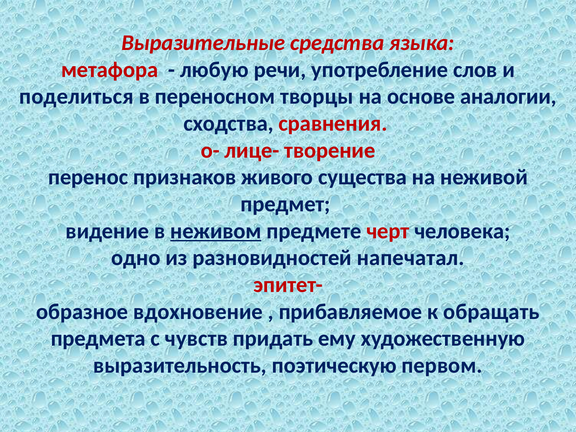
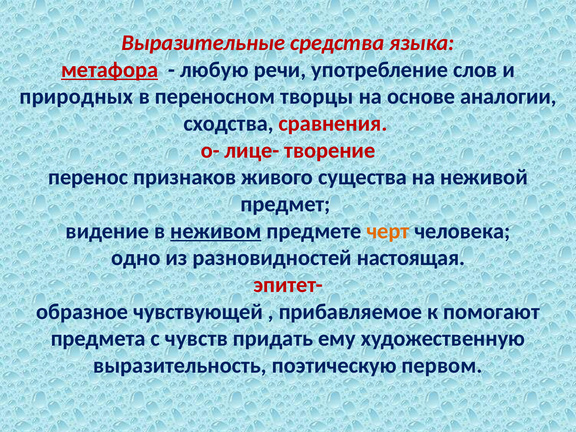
метафора underline: none -> present
поделиться: поделиться -> природных
черт colour: red -> orange
напечатал: напечатал -> настоящая
вдохновение: вдохновение -> чувствующей
обращать: обращать -> помогают
